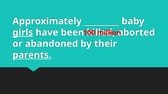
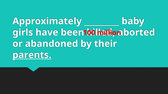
girls underline: present -> none
